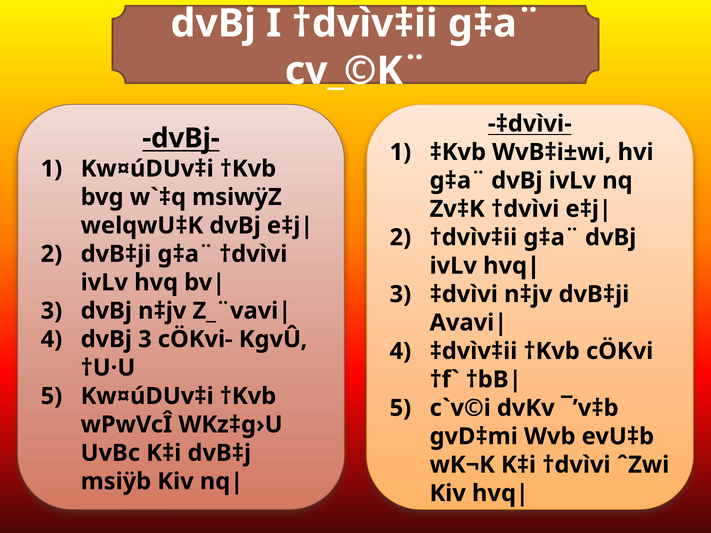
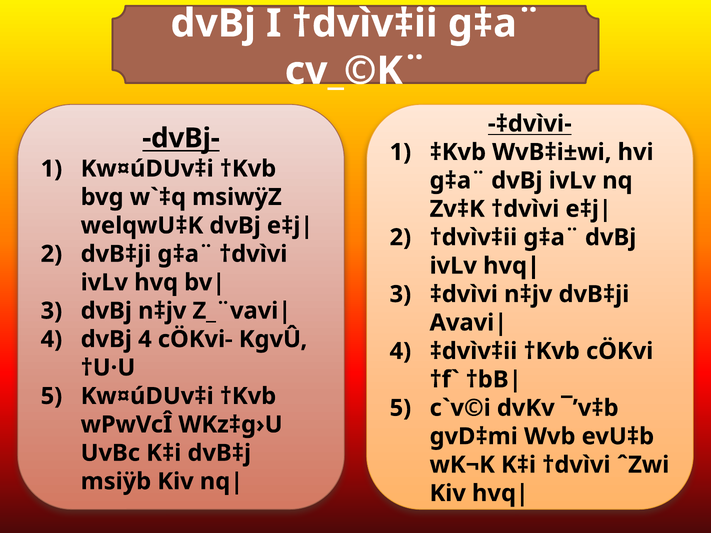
dvBj 3: 3 -> 4
